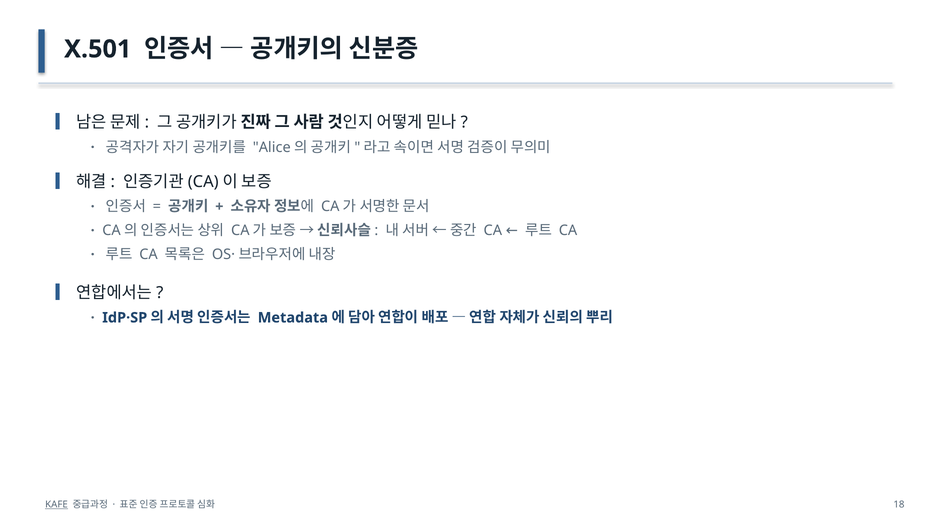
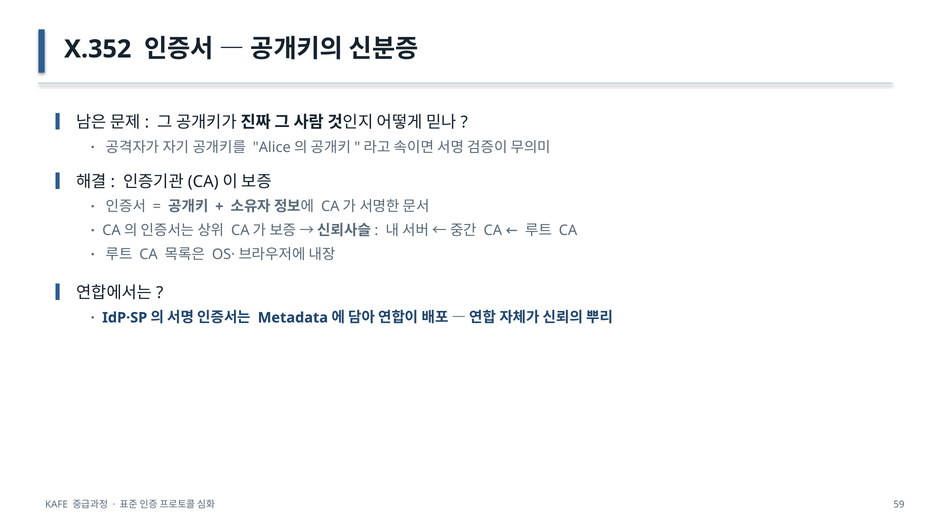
X.501: X.501 -> X.352
KAFE underline: present -> none
18: 18 -> 59
